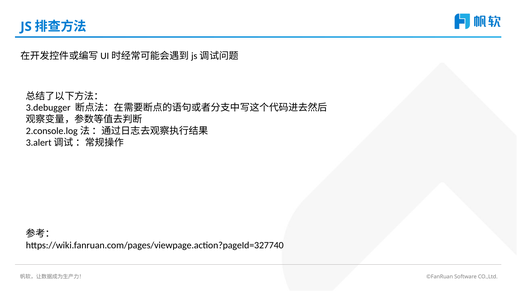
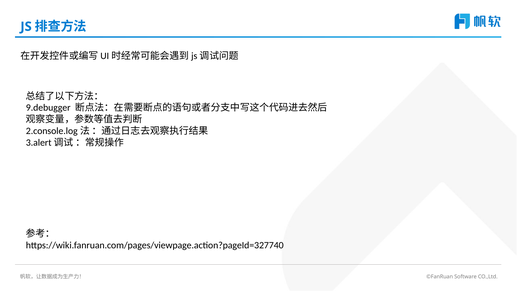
3.debugger: 3.debugger -> 9.debugger
